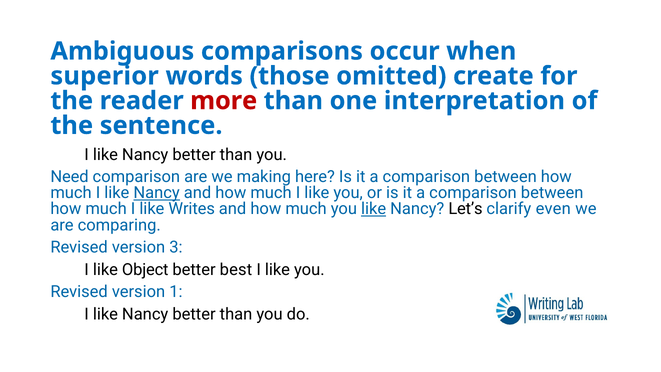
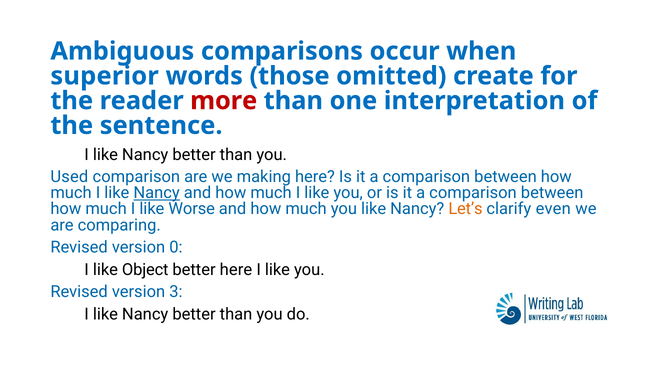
Need: Need -> Used
Writes: Writes -> Worse
like at (374, 209) underline: present -> none
Let’s colour: black -> orange
3: 3 -> 0
better best: best -> here
1: 1 -> 3
